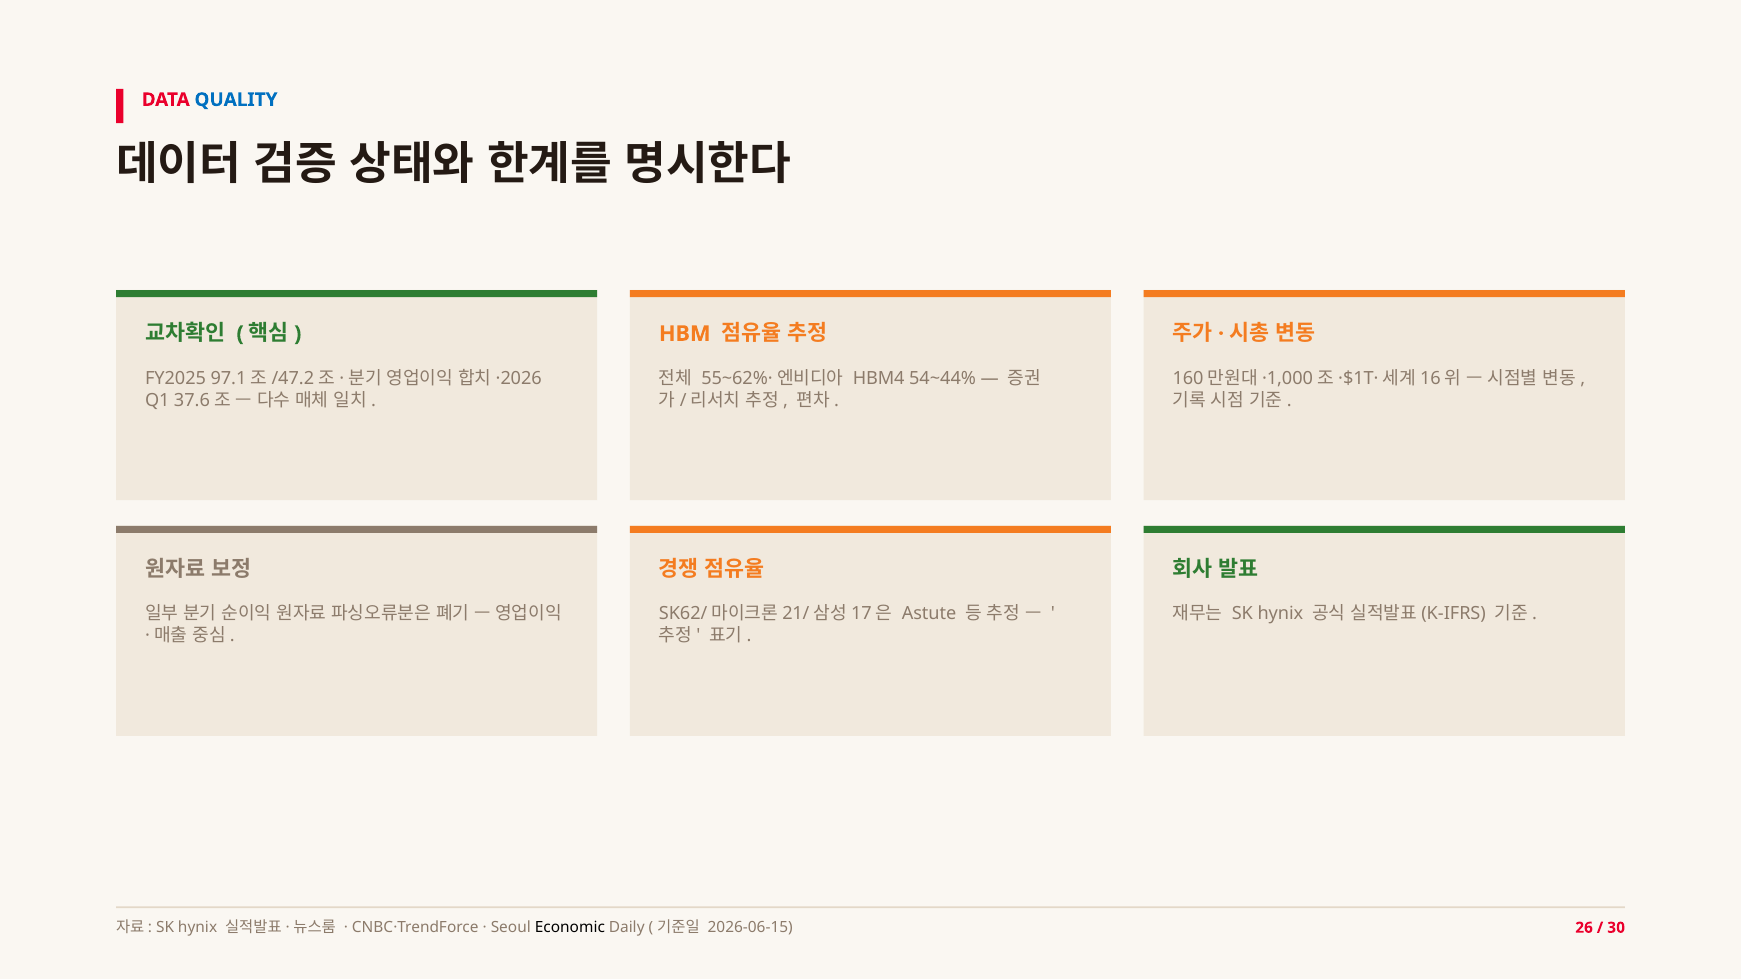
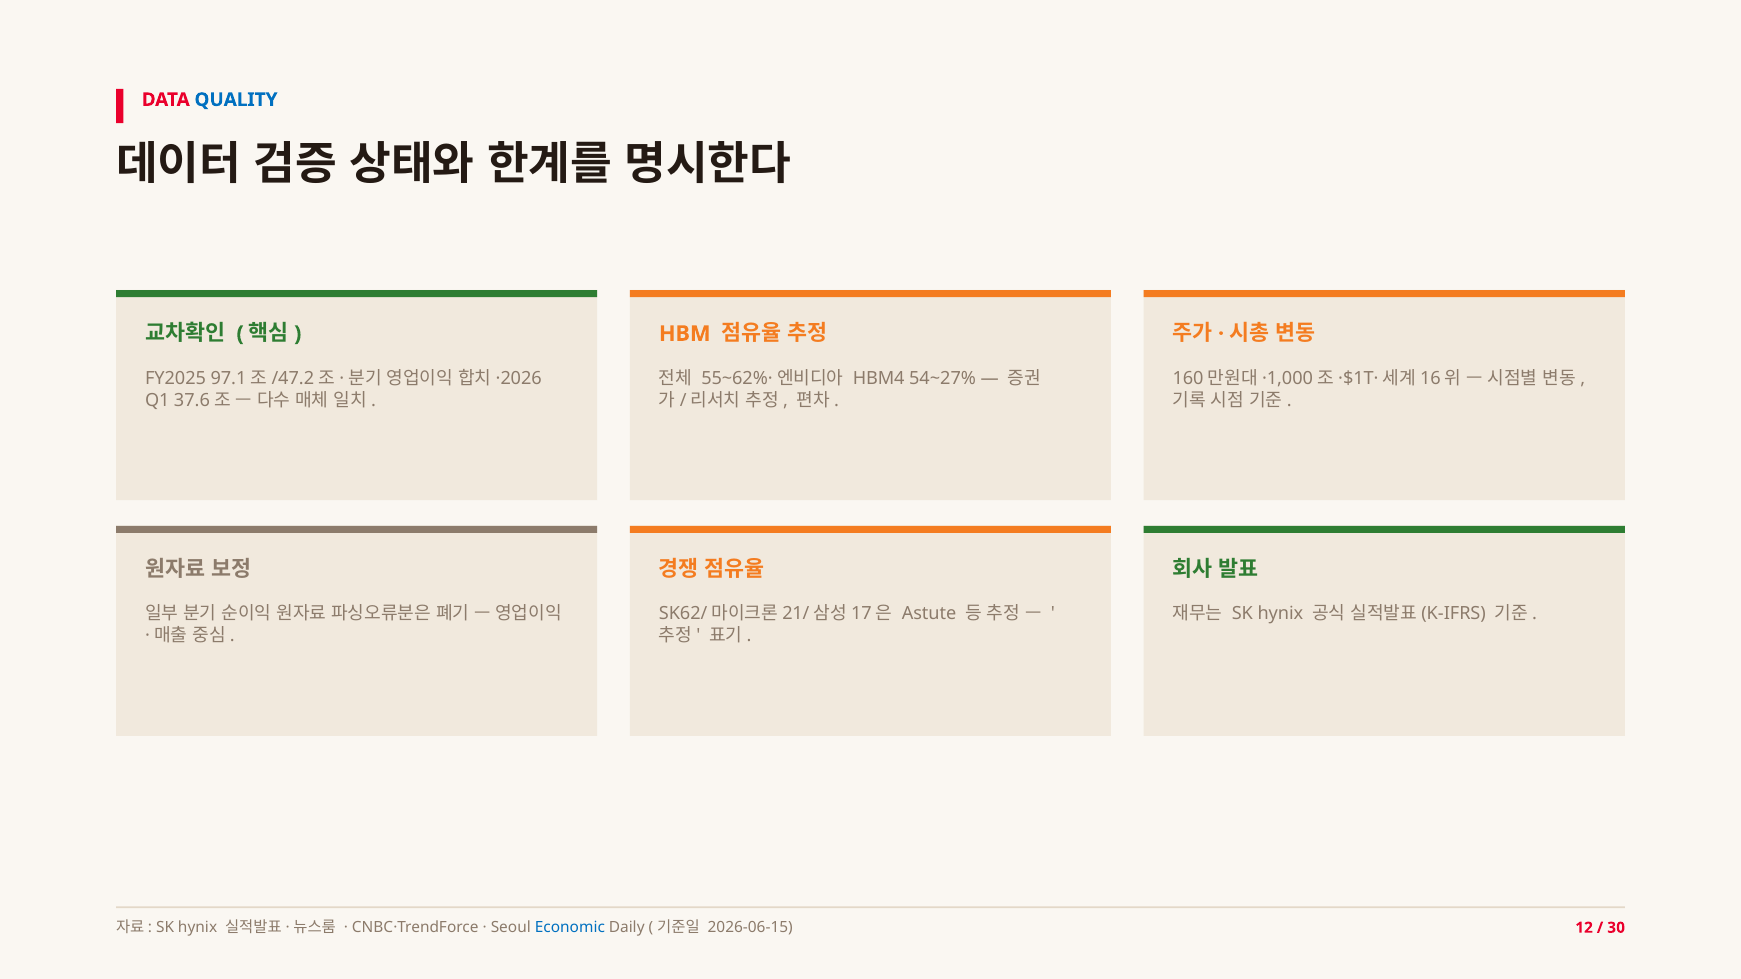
54~44%: 54~44% -> 54~27%
Economic colour: black -> blue
26: 26 -> 12
